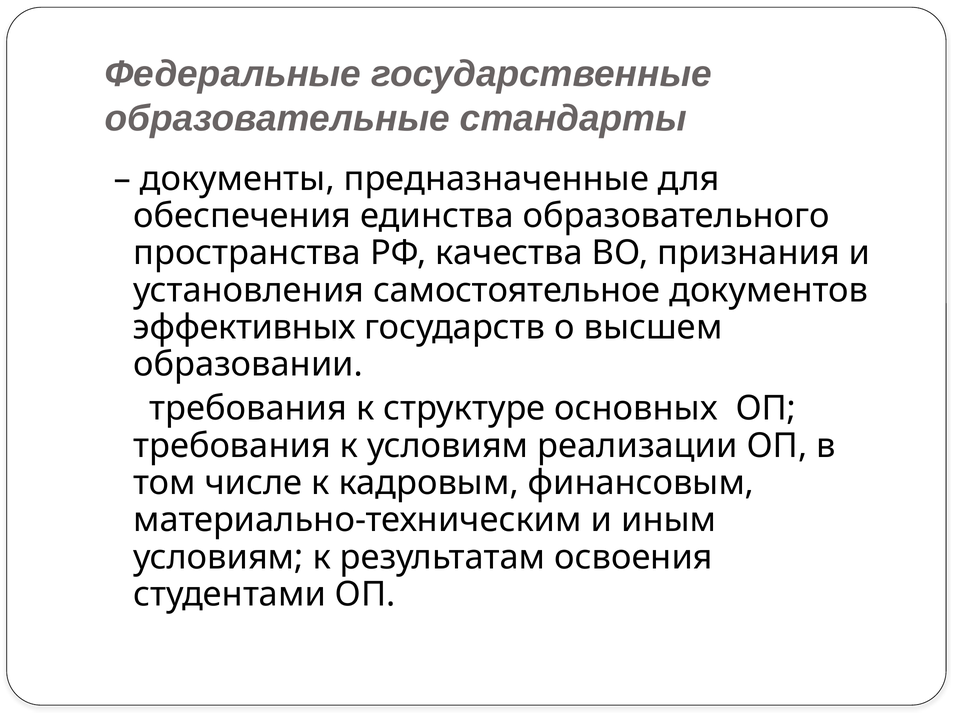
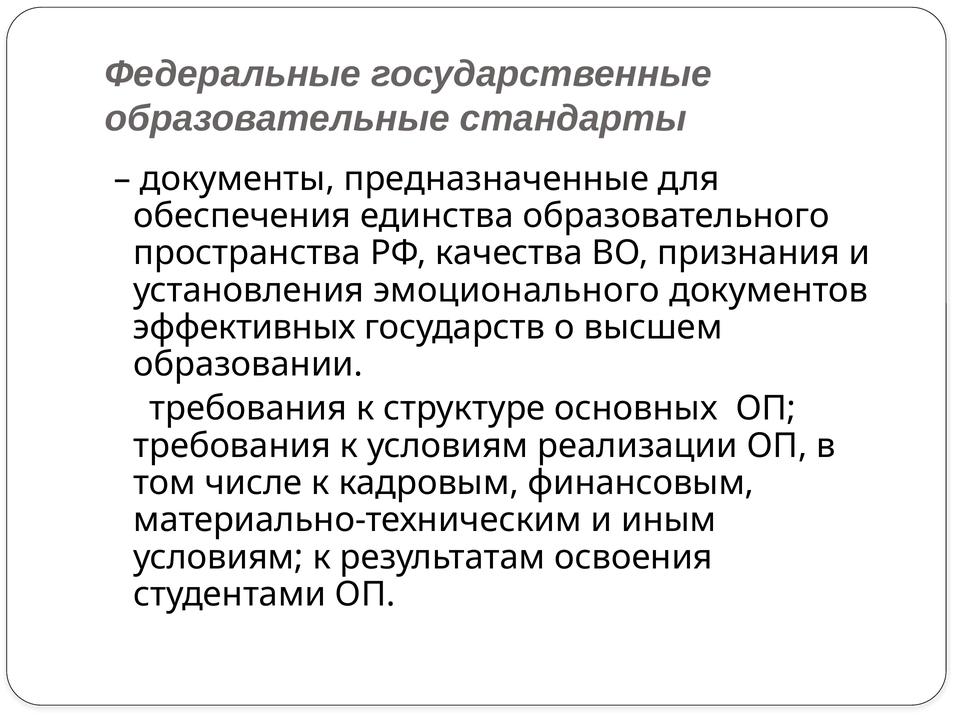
самостоятельное: самостоятельное -> эмоционального
